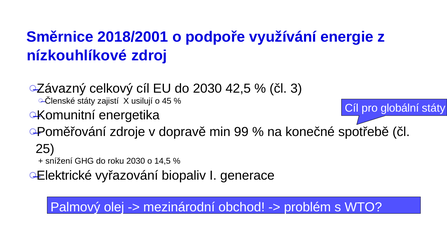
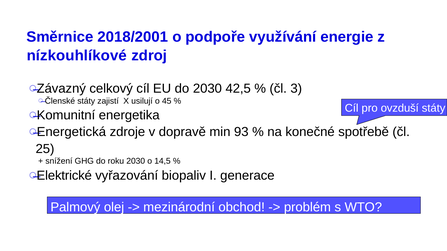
globální: globální -> ovzduší
Poměřování: Poměřování -> Energetická
99: 99 -> 93
